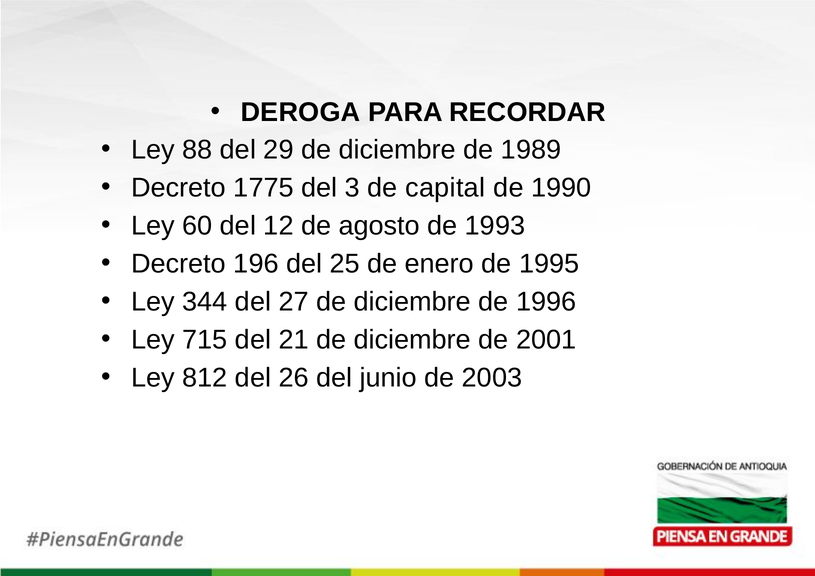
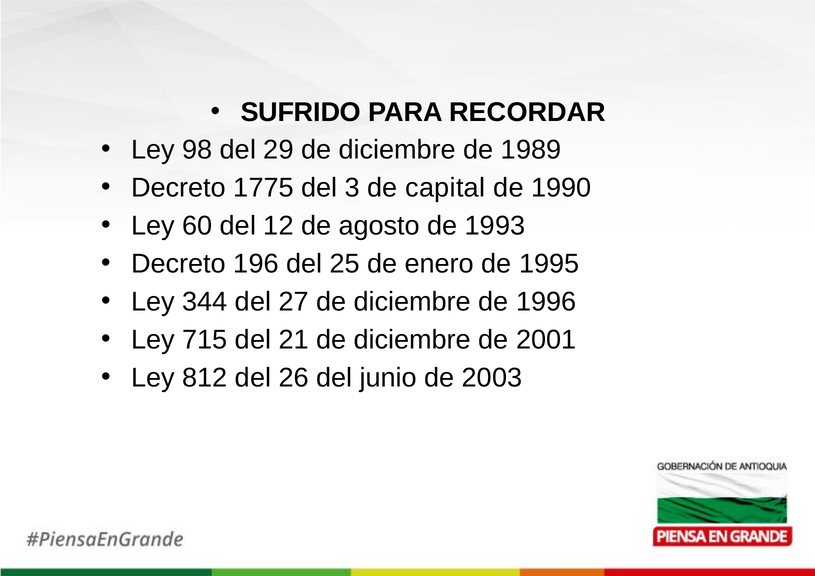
DEROGA: DEROGA -> SUFRIDO
88: 88 -> 98
